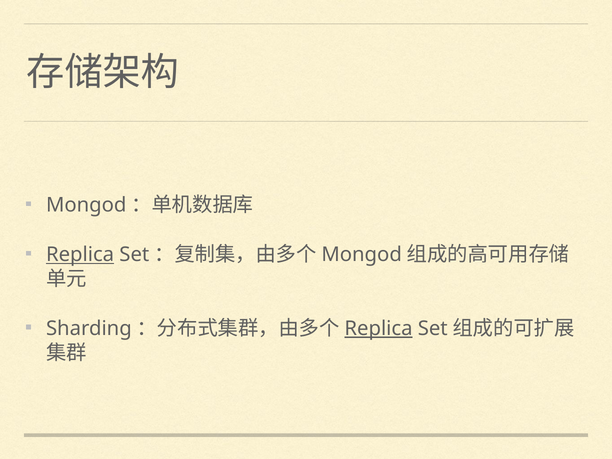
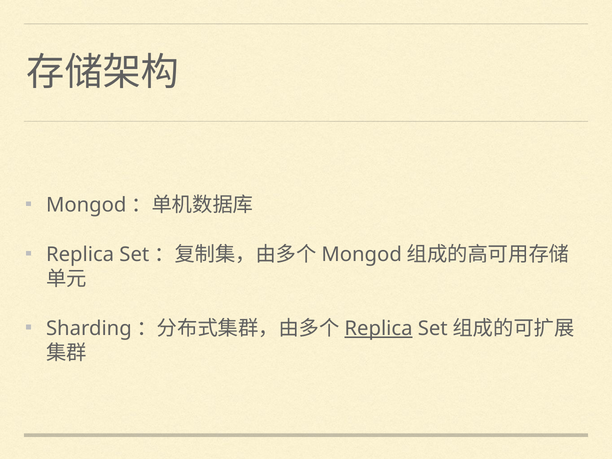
Replica at (80, 255) underline: present -> none
